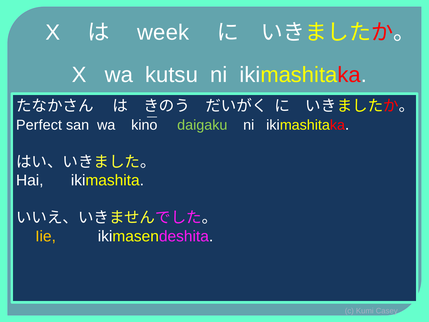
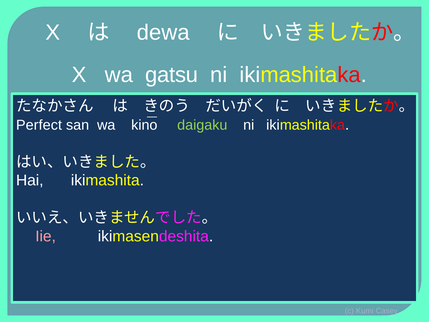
week: week -> dewa
kutsu: kutsu -> gatsu
Iie colour: yellow -> pink
